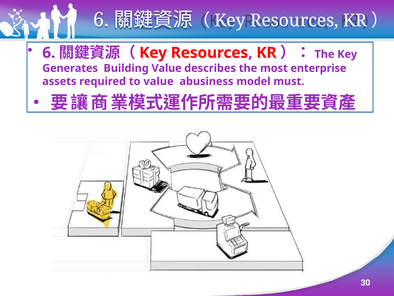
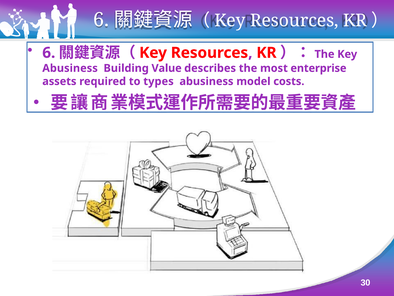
Generates at (70, 68): Generates -> Abusiness
to value: value -> types
must: must -> costs
